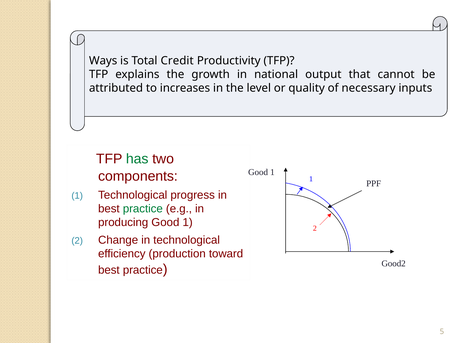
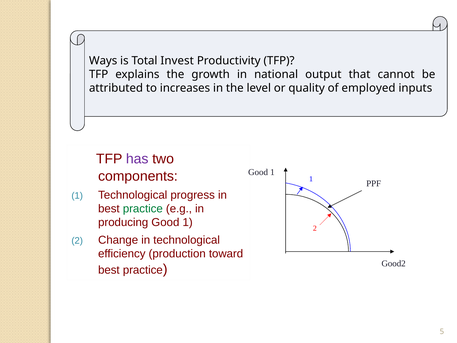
Credit: Credit -> Invest
necessary: necessary -> employed
has colour: green -> purple
